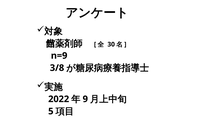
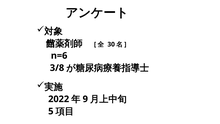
n=9: n=9 -> n=6
